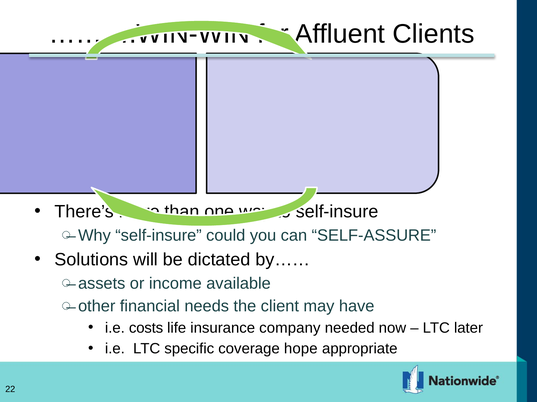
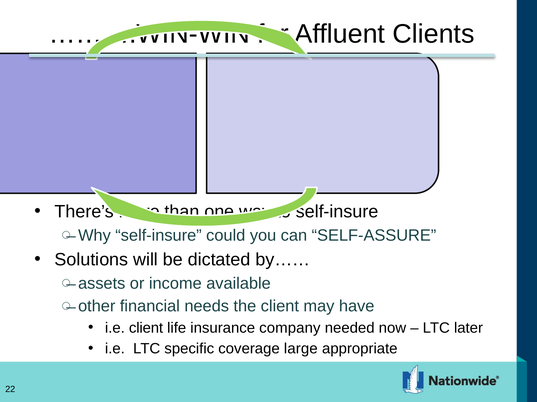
i.e costs: costs -> client
hope: hope -> large
